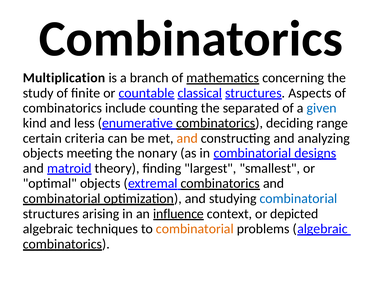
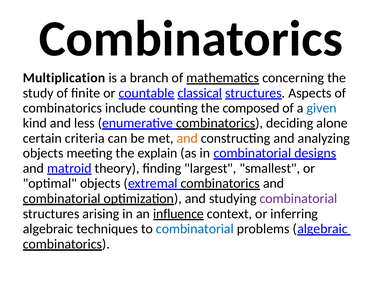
separated: separated -> composed
range: range -> alone
nonary: nonary -> explain
combinatorial at (299, 199) colour: blue -> purple
depicted: depicted -> inferring
combinatorial at (195, 229) colour: orange -> blue
